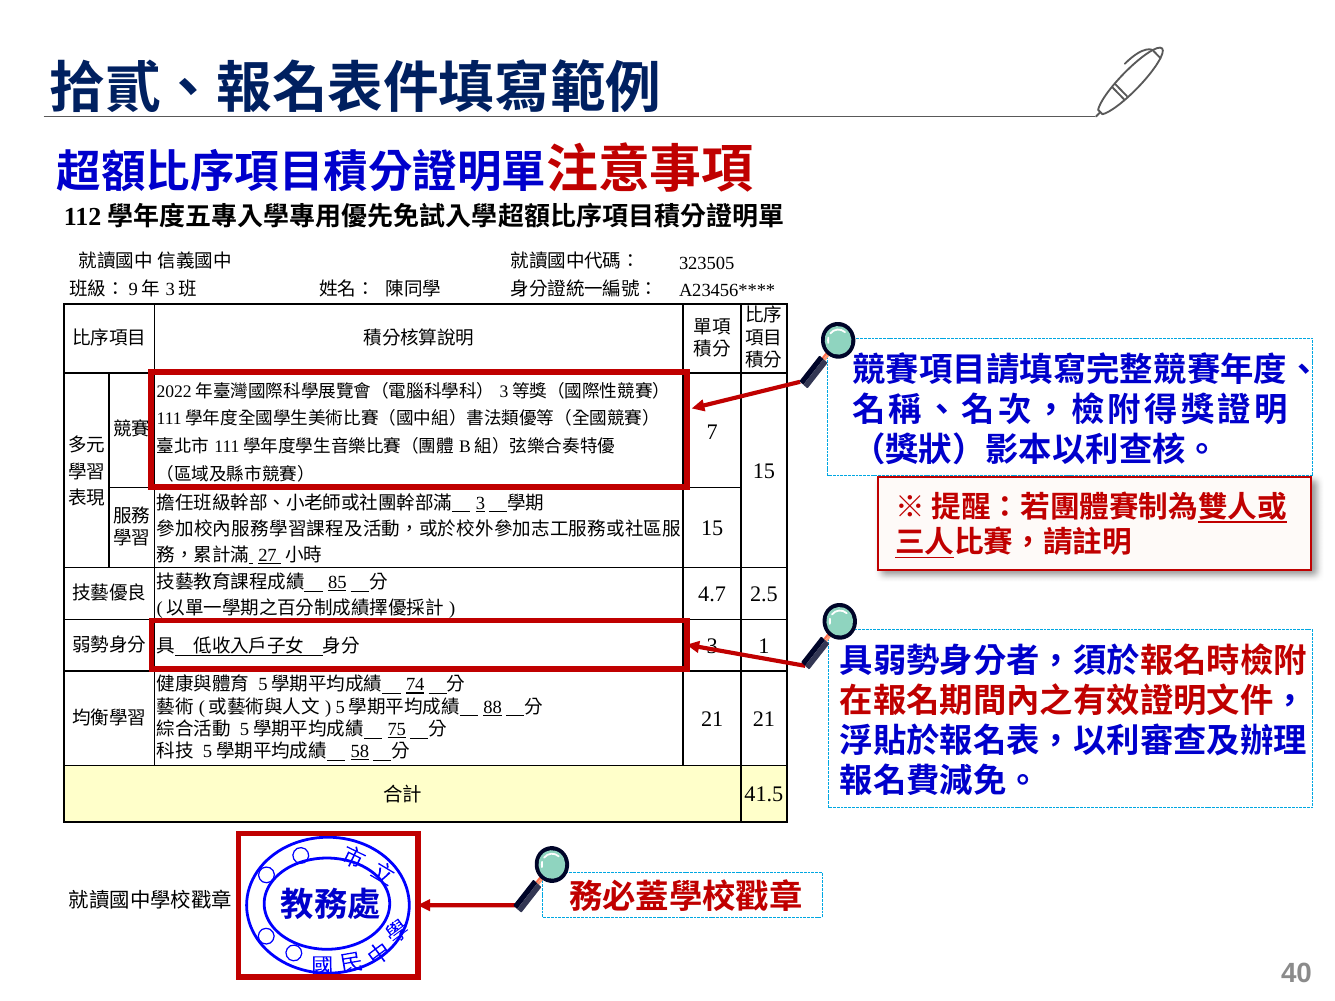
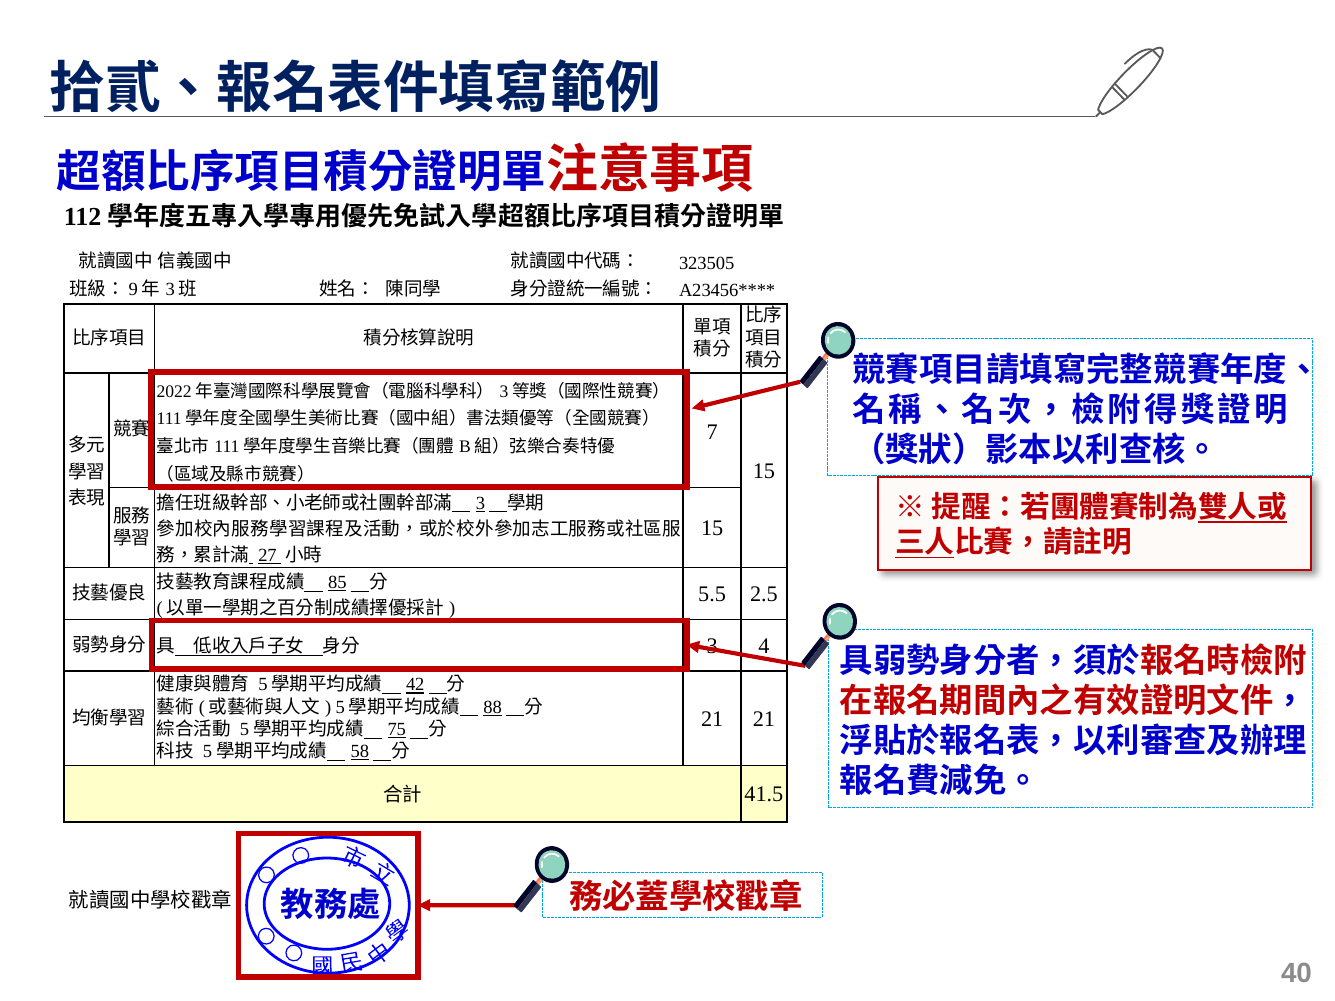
4.7: 4.7 -> 5.5
1: 1 -> 4
74: 74 -> 42
